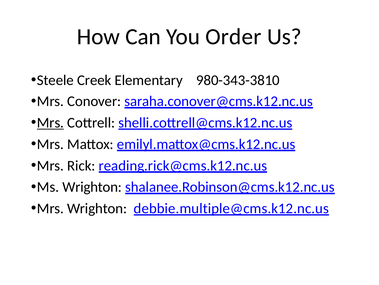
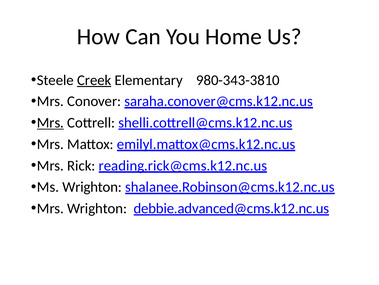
Order: Order -> Home
Creek underline: none -> present
debbie.multiple@cms.k12.nc.us: debbie.multiple@cms.k12.nc.us -> debbie.advanced@cms.k12.nc.us
